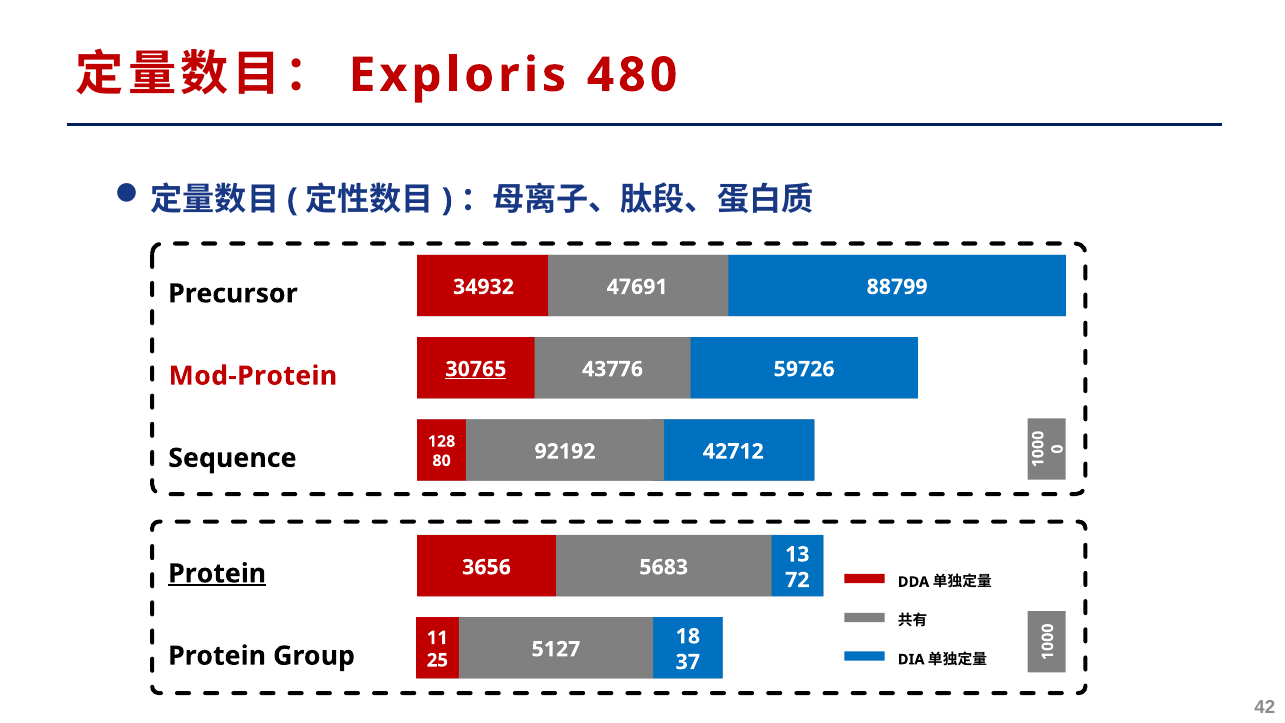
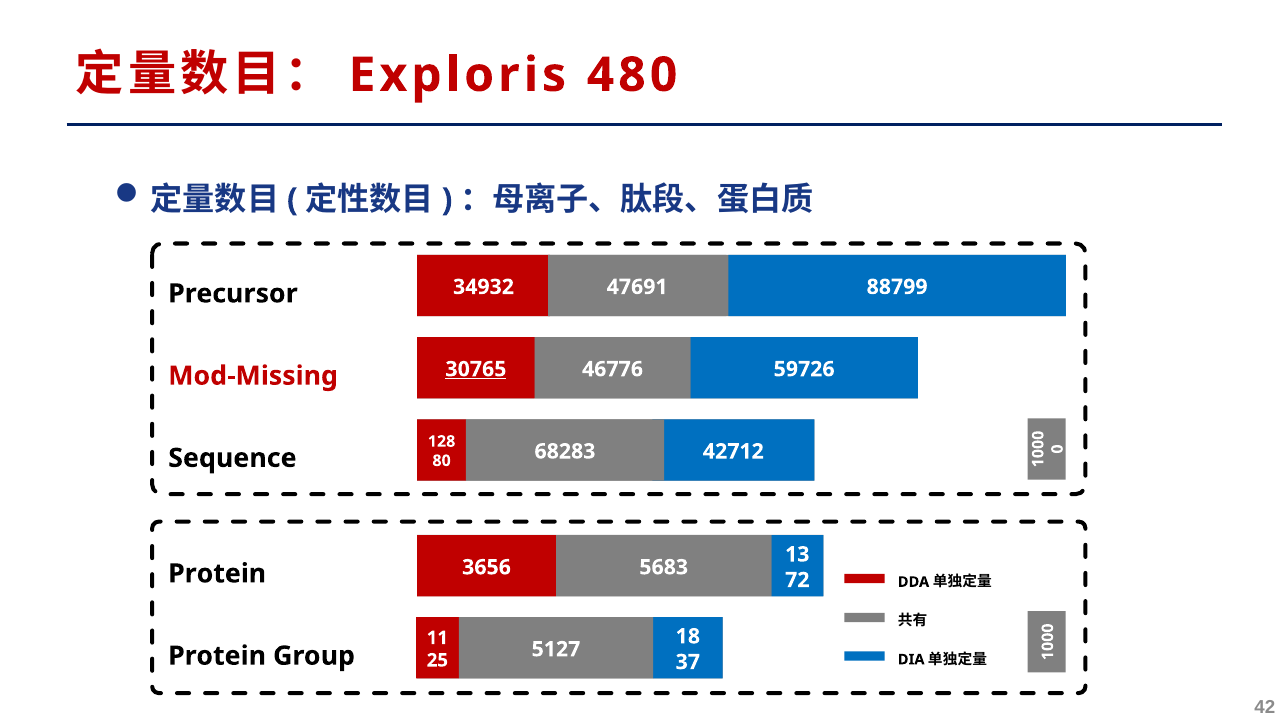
43776: 43776 -> 46776
Mod-Protein: Mod-Protein -> Mod-Missing
92192: 92192 -> 68283
Protein at (217, 573) underline: present -> none
